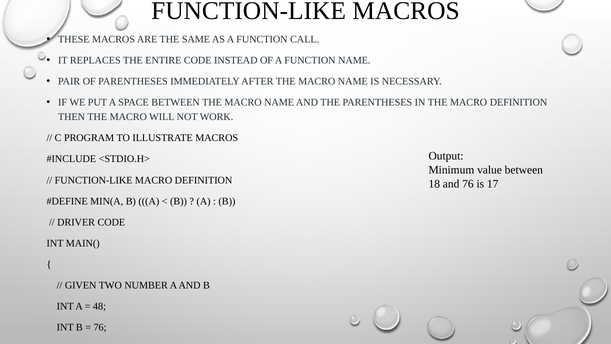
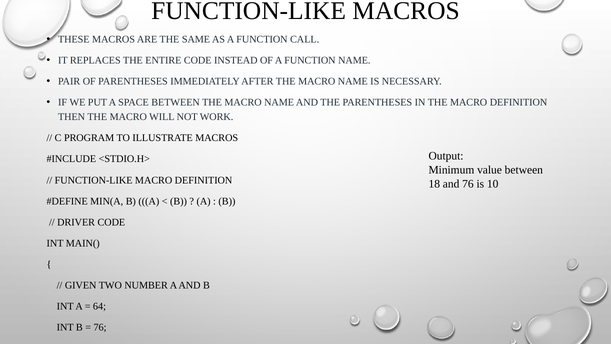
17: 17 -> 10
48: 48 -> 64
